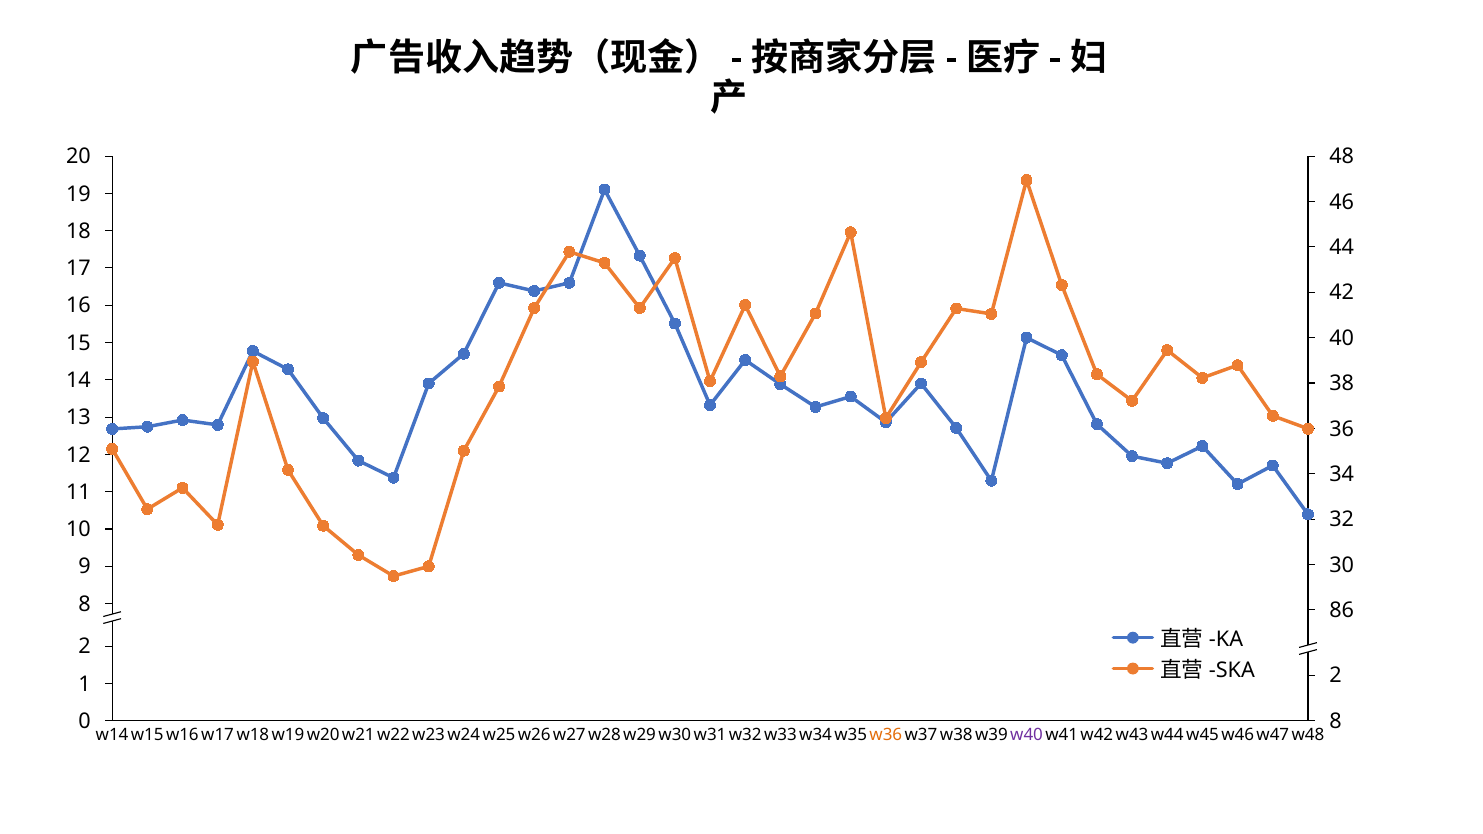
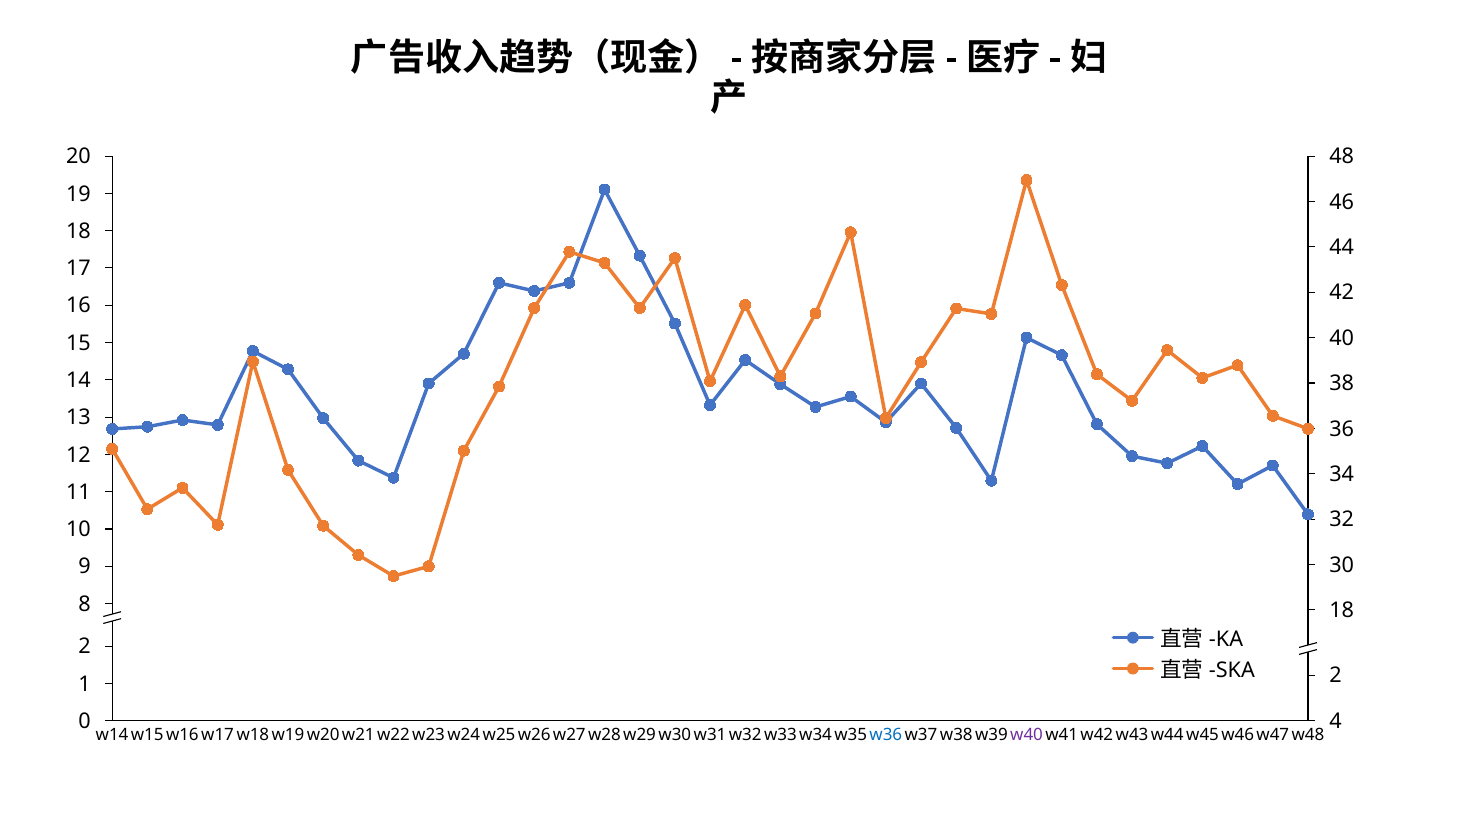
8 86: 86 -> 18
0 8: 8 -> 4
w36 colour: orange -> blue
